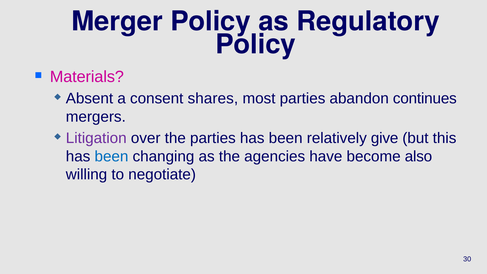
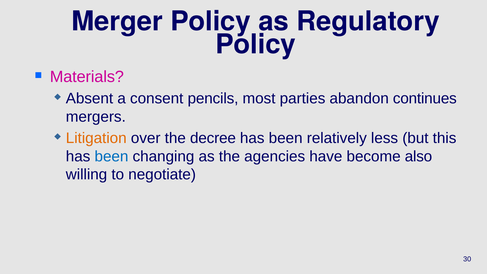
shares: shares -> pencils
Litigation colour: purple -> orange
the parties: parties -> decree
give: give -> less
